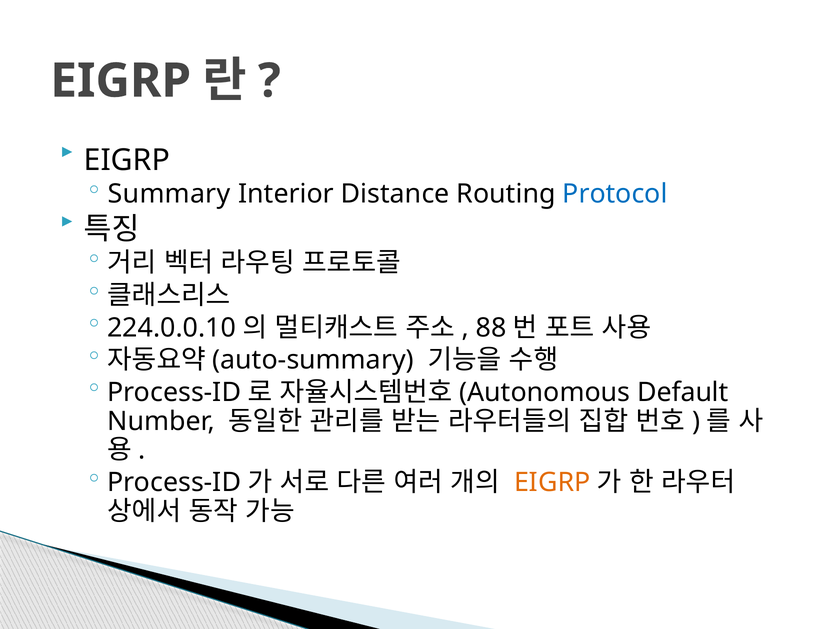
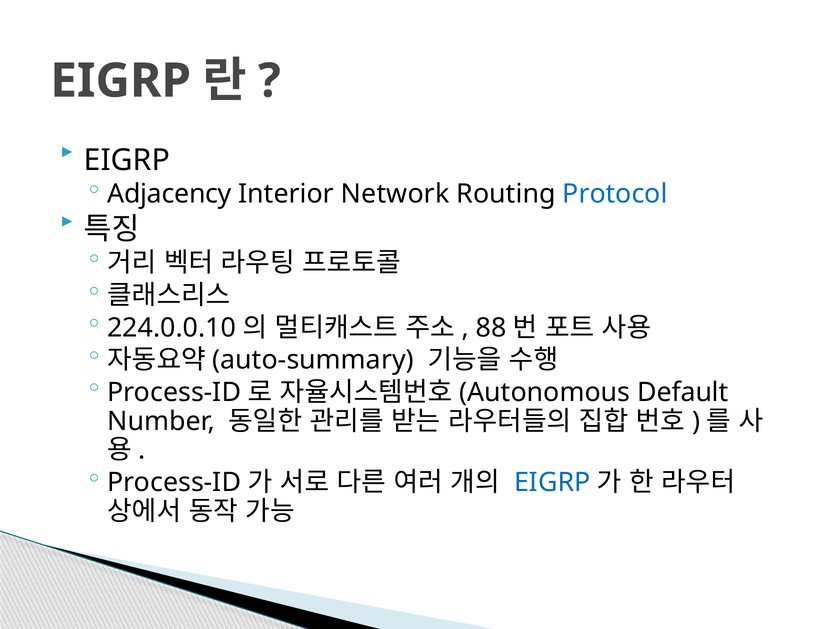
Summary: Summary -> Adjacency
Distance: Distance -> Network
EIGRP at (552, 483) colour: orange -> blue
